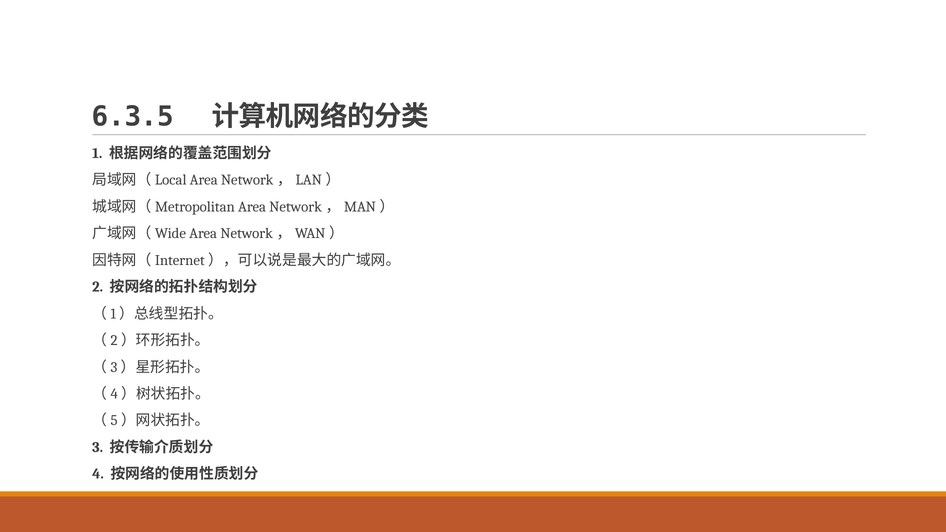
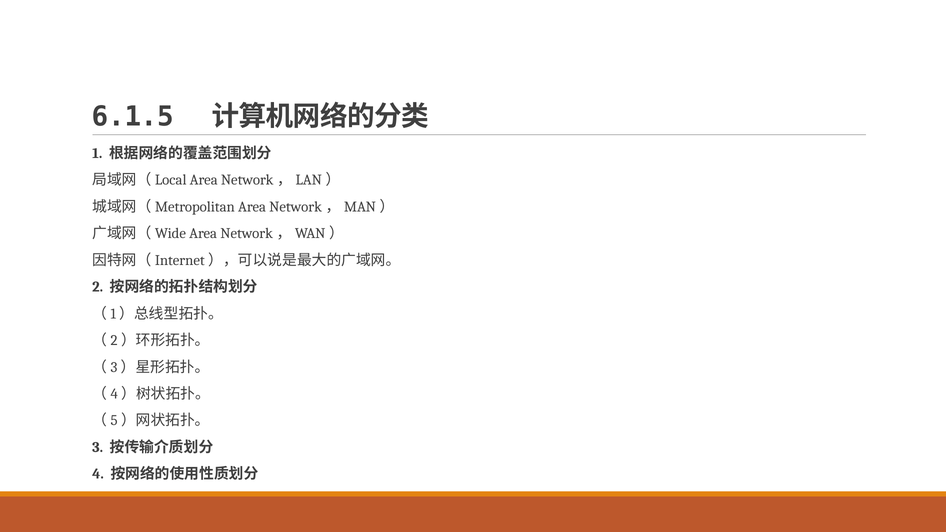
6.3.5: 6.3.5 -> 6.1.5
